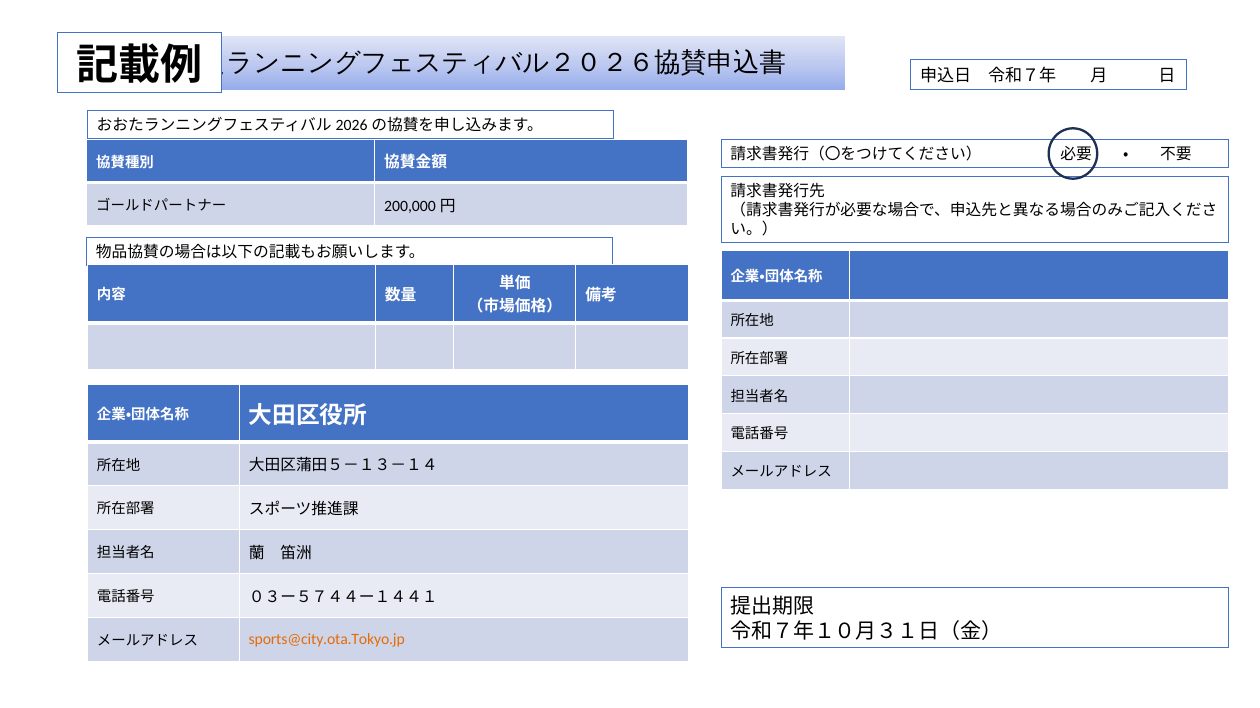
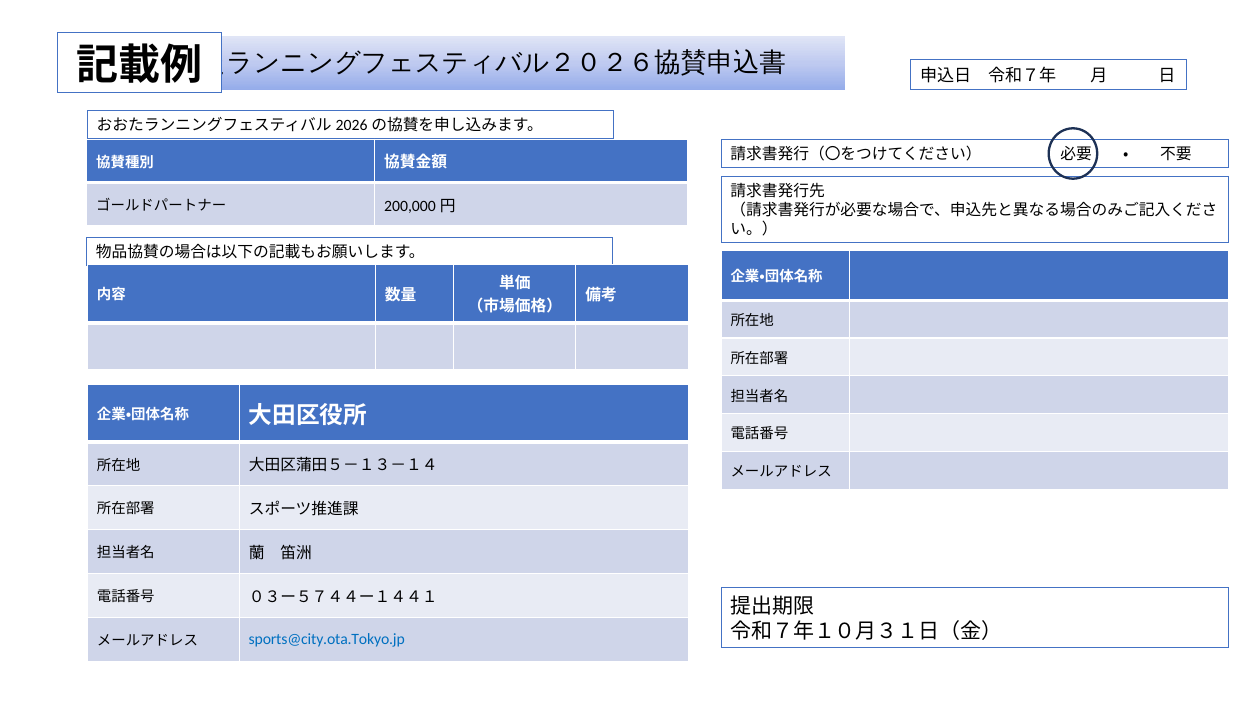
sports@city.ota.Tokyo.jp colour: orange -> blue
